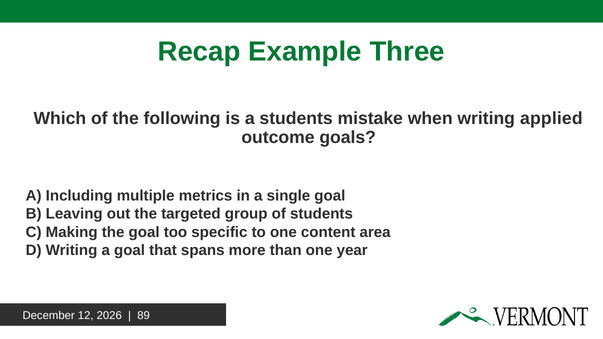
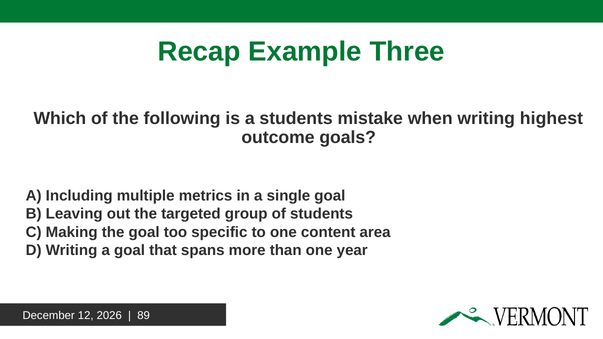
applied: applied -> highest
